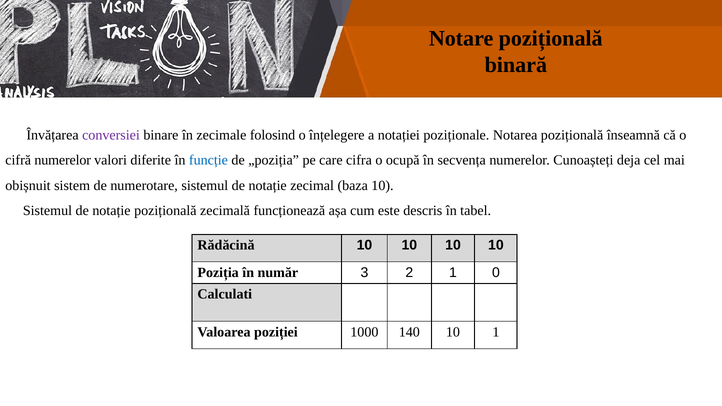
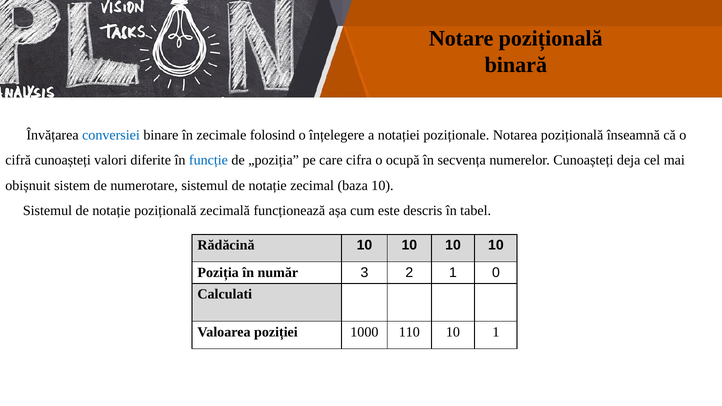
conversiei colour: purple -> blue
cifră numerelor: numerelor -> cunoașteți
140: 140 -> 110
